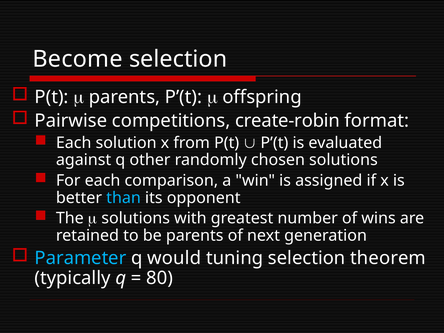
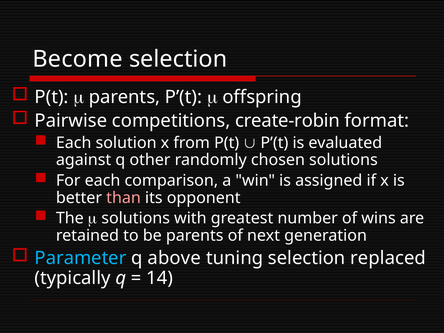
than colour: light blue -> pink
would: would -> above
theorem: theorem -> replaced
80: 80 -> 14
